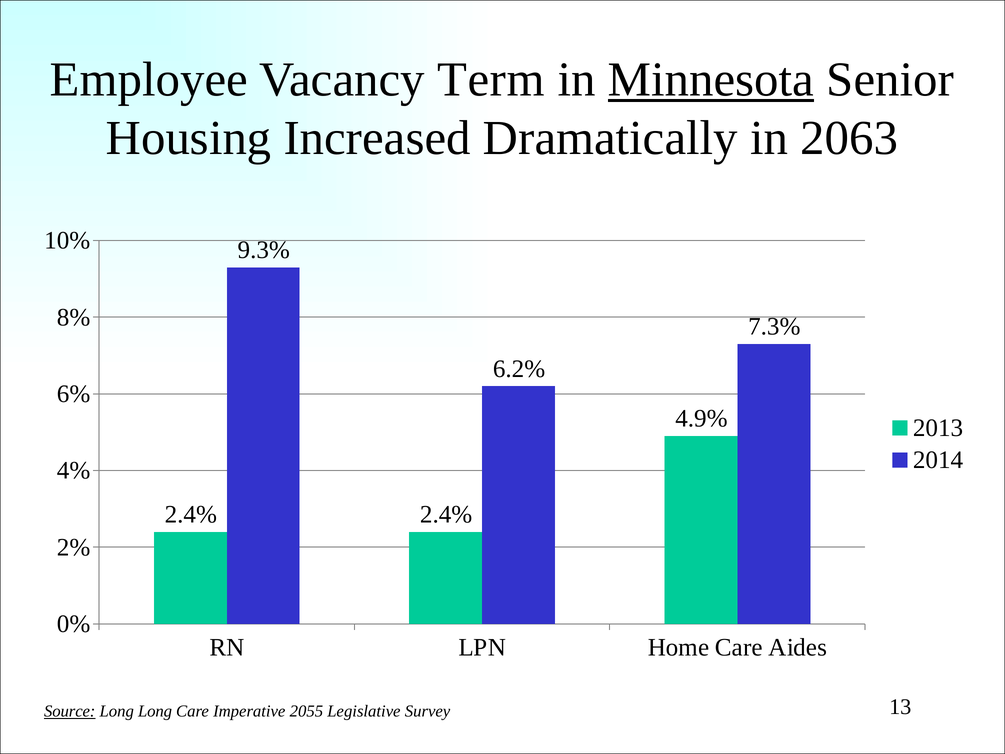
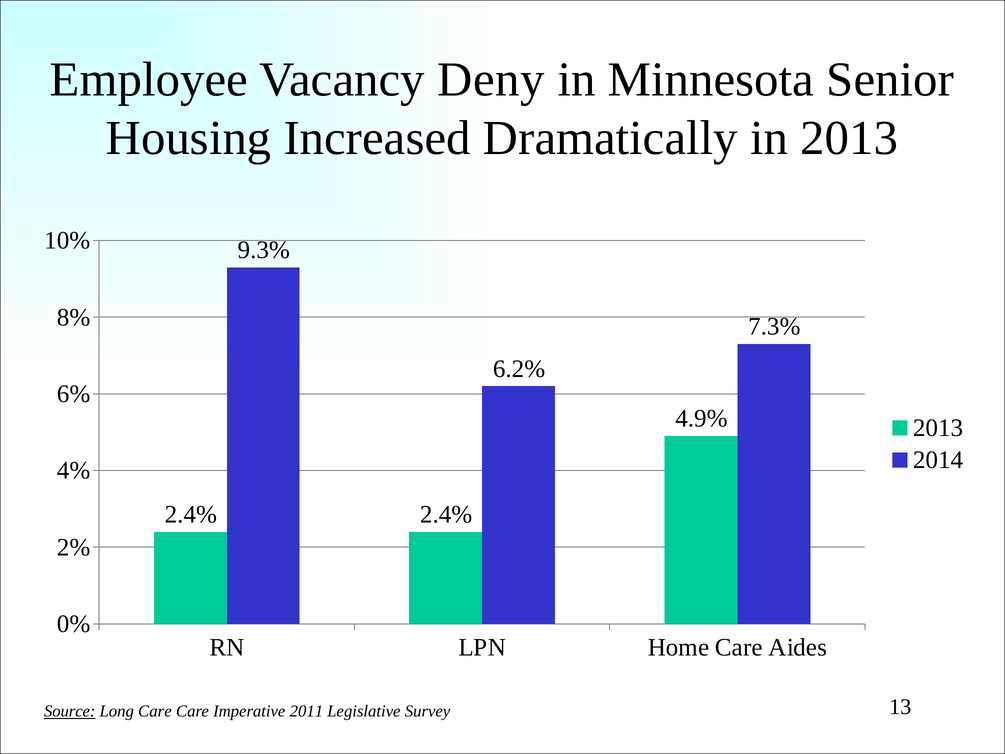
Term: Term -> Deny
Minnesota underline: present -> none
in 2063: 2063 -> 2013
Long Long: Long -> Care
2055: 2055 -> 2011
